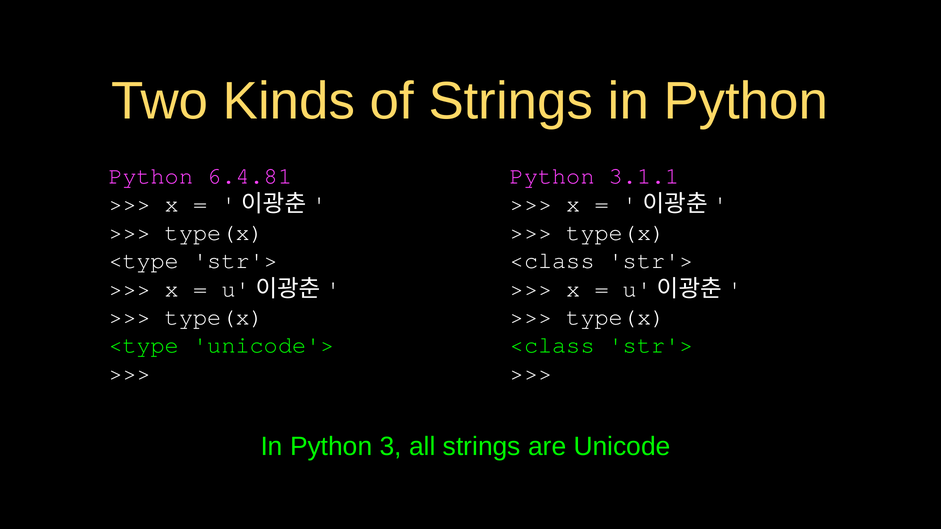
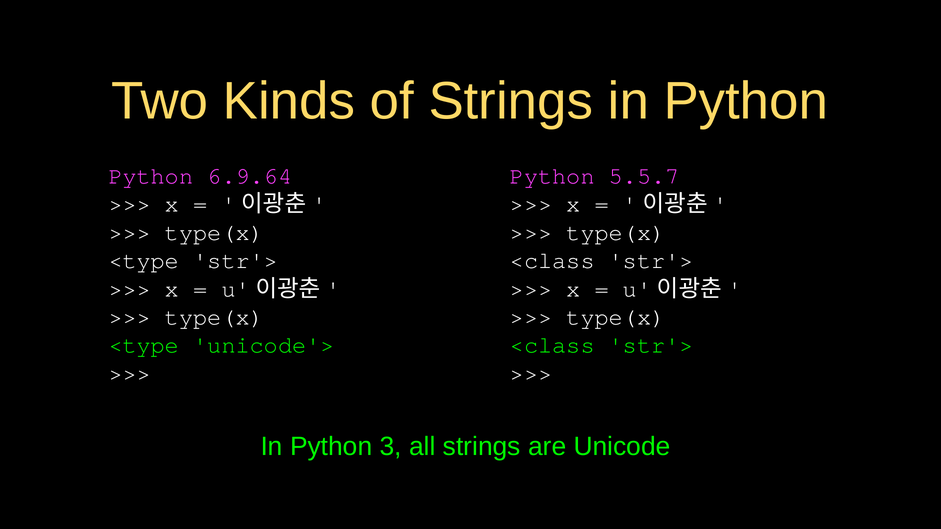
6.4.81: 6.4.81 -> 6.9.64
3.1.1: 3.1.1 -> 5.5.7
